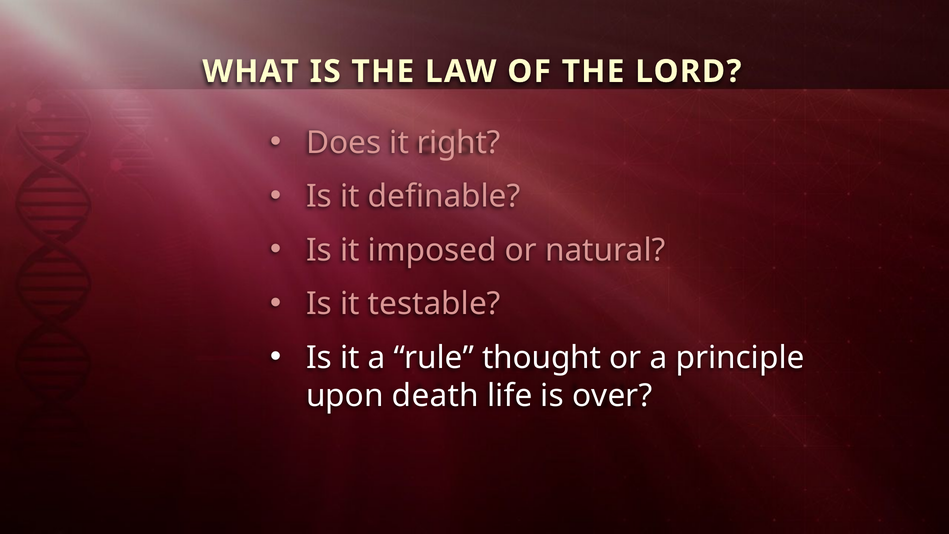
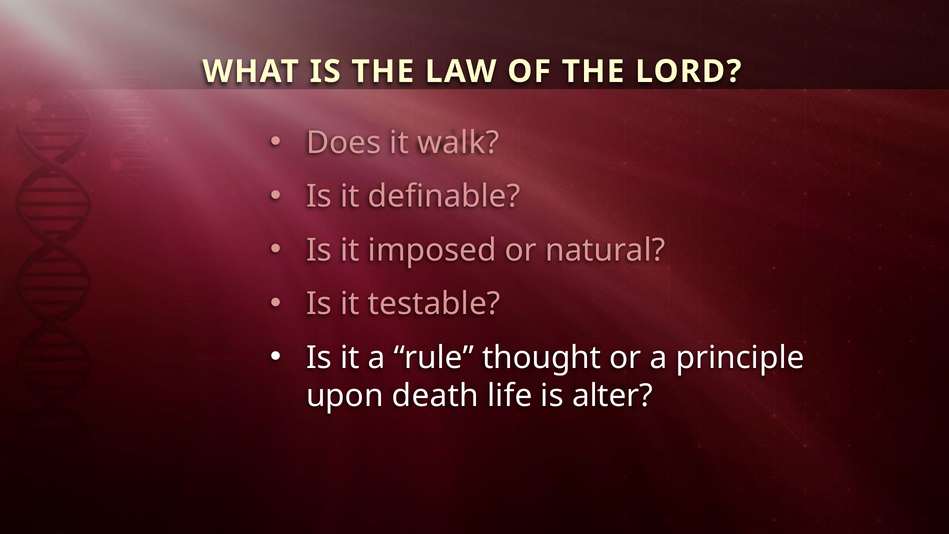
right: right -> walk
over: over -> alter
